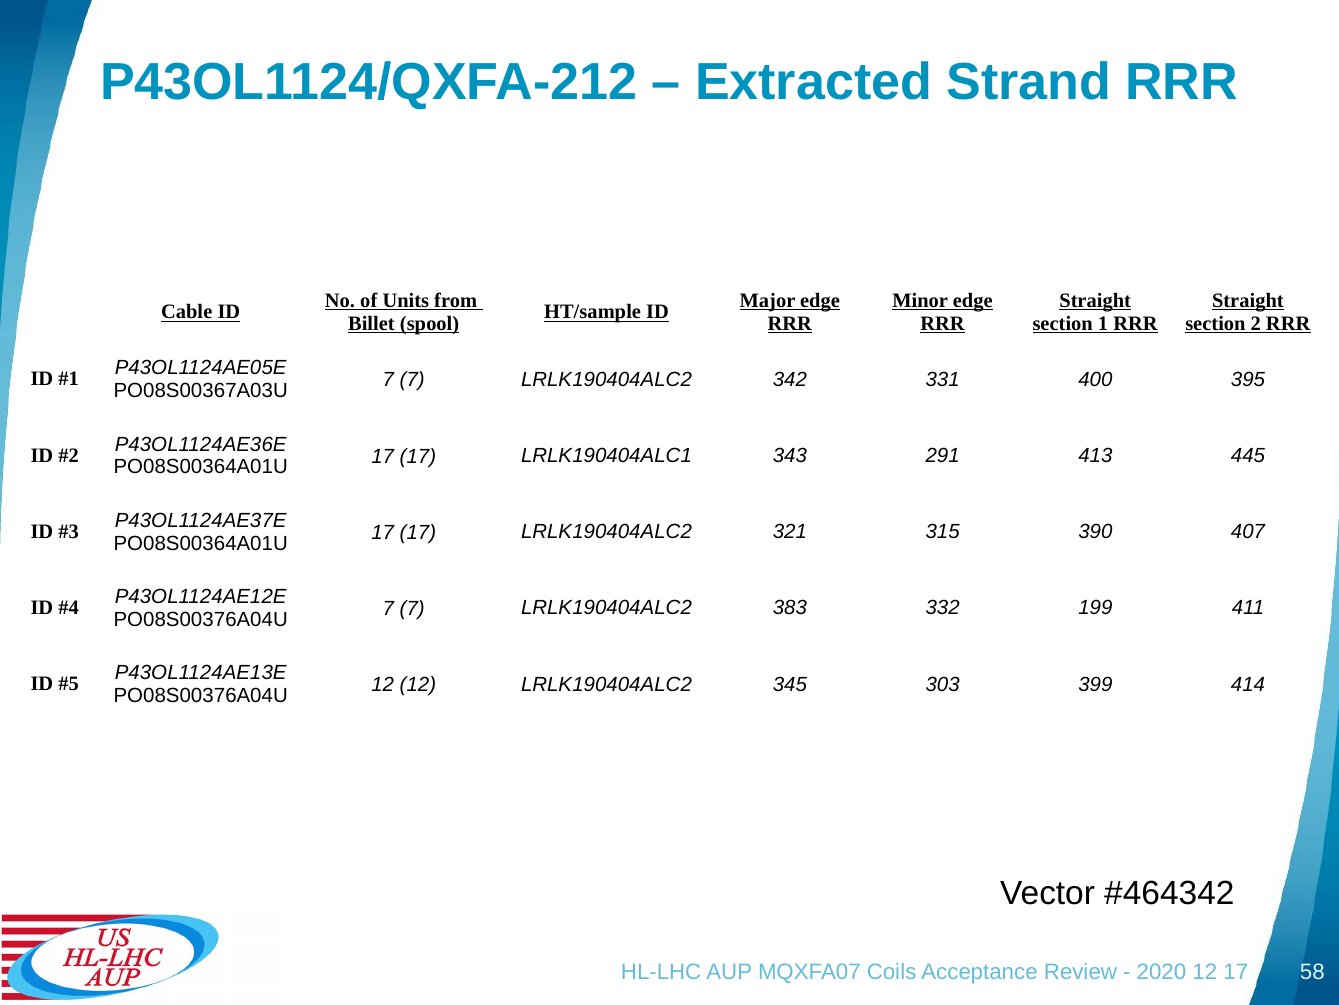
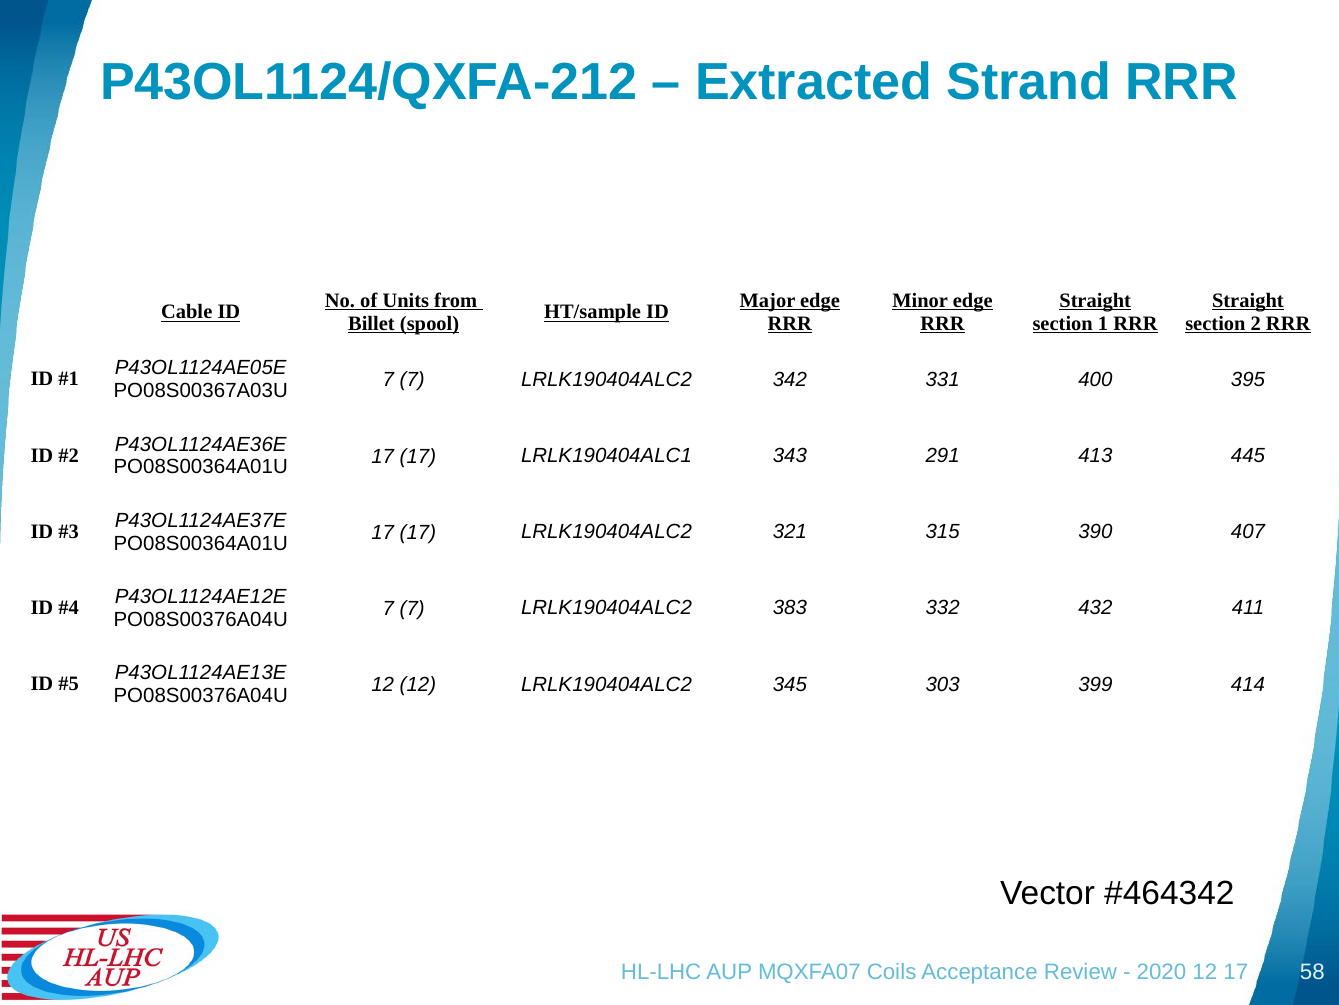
199: 199 -> 432
